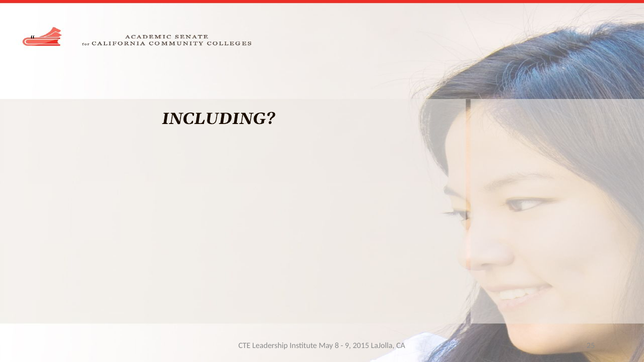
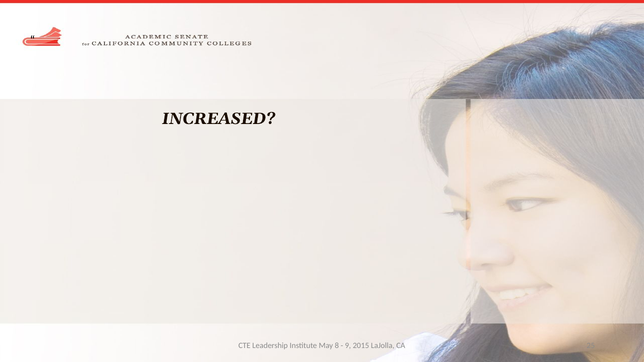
INCLUDING: INCLUDING -> INCREASED
